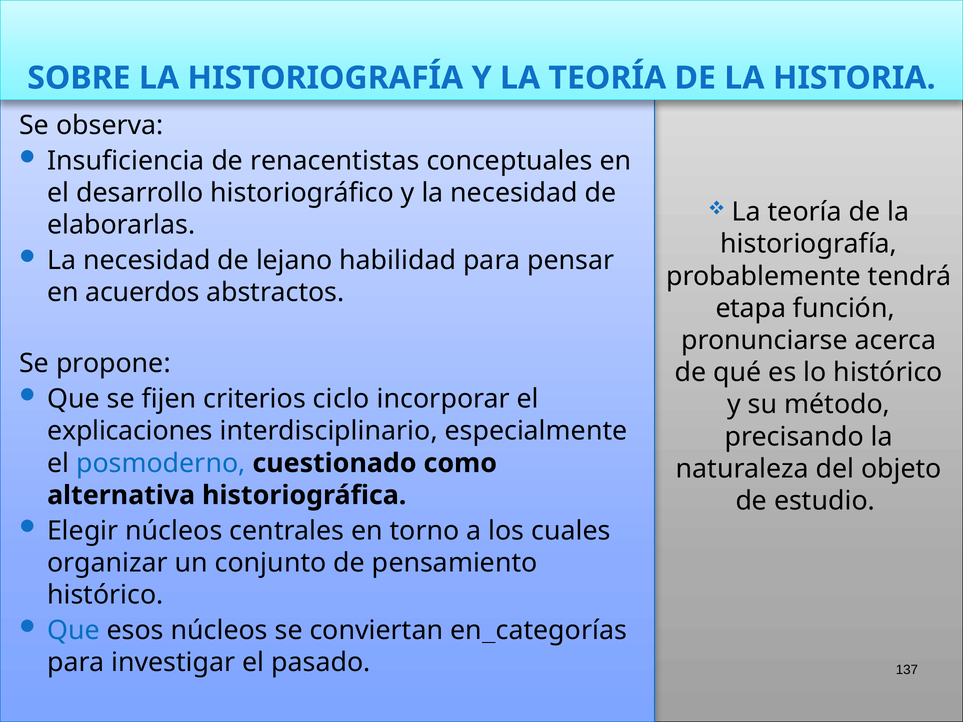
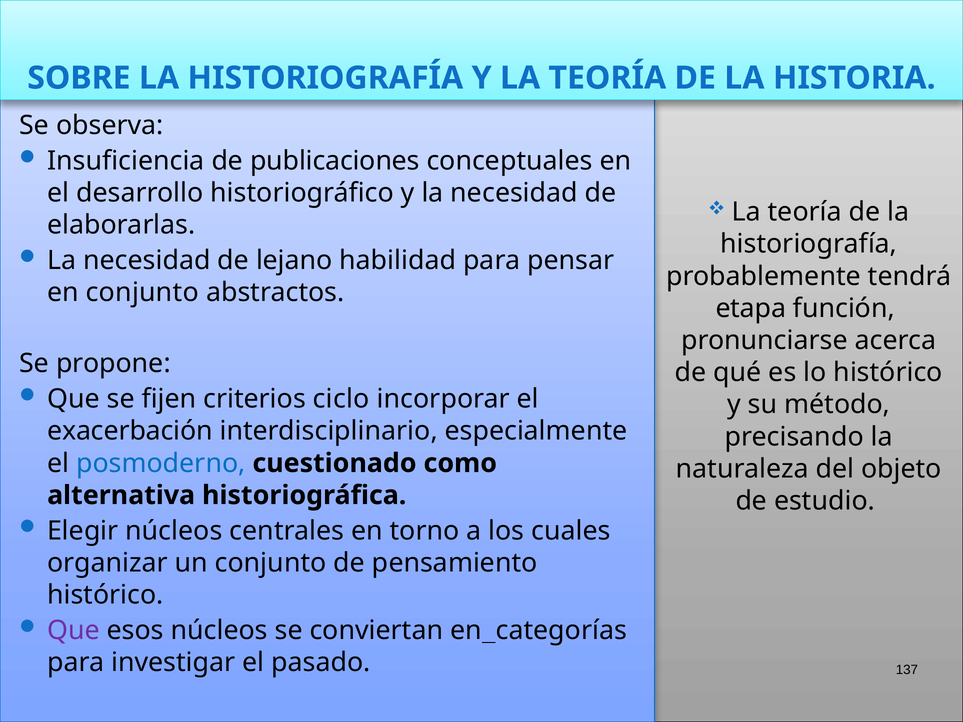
renacentistas: renacentistas -> publicaciones
en acuerdos: acuerdos -> conjunto
explicaciones: explicaciones -> exacerbación
Que at (73, 631) colour: blue -> purple
